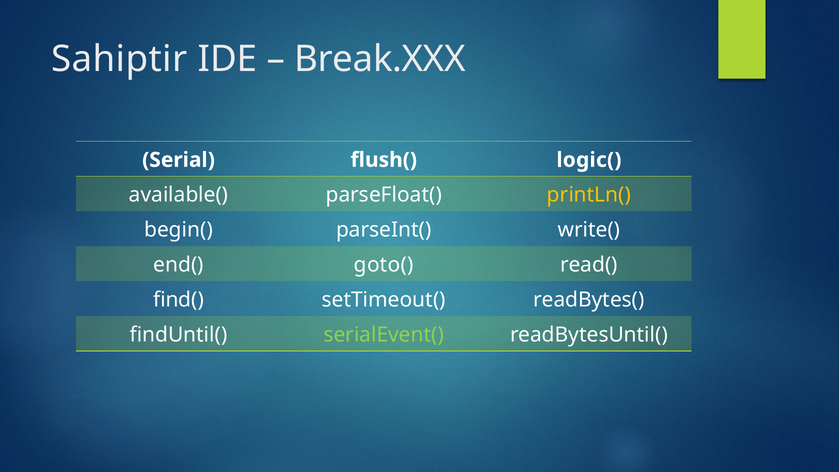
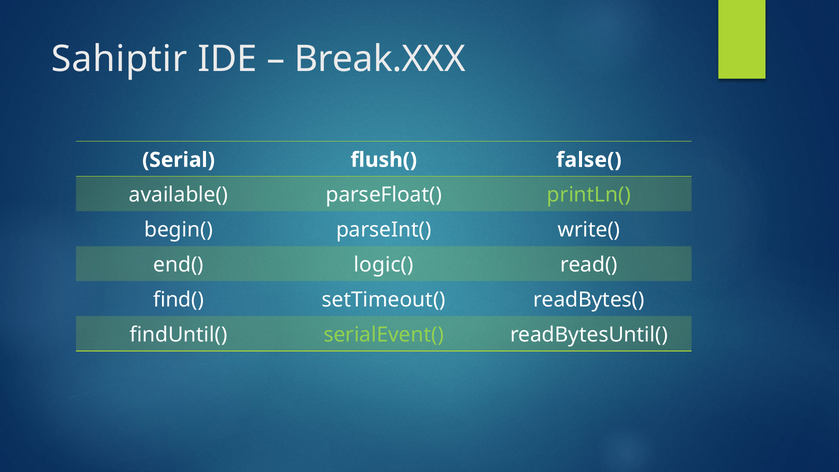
logic(: logic( -> false(
printLn( colour: yellow -> light green
goto(: goto( -> logic(
